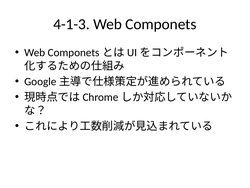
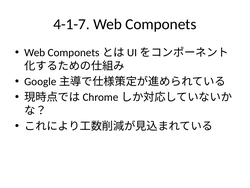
4-1-3: 4-1-3 -> 4-1-7
